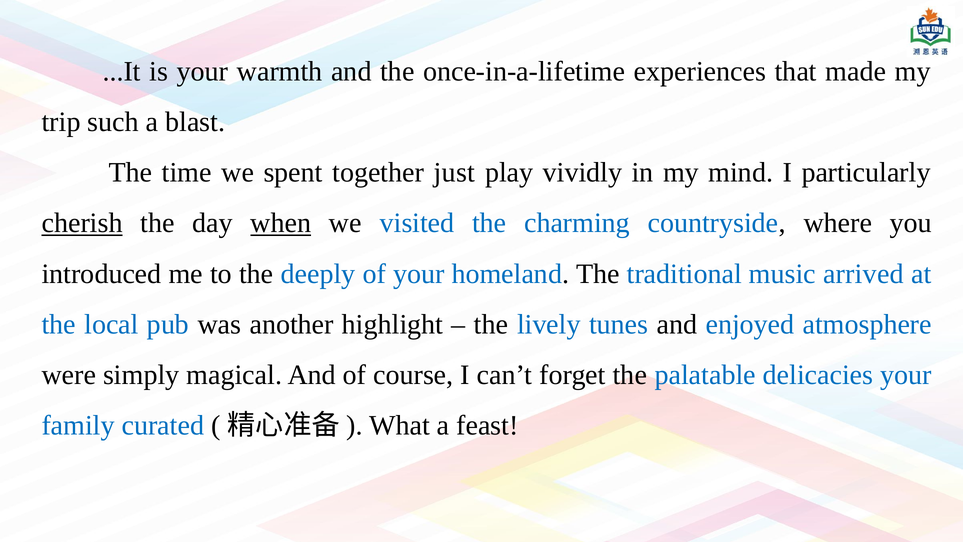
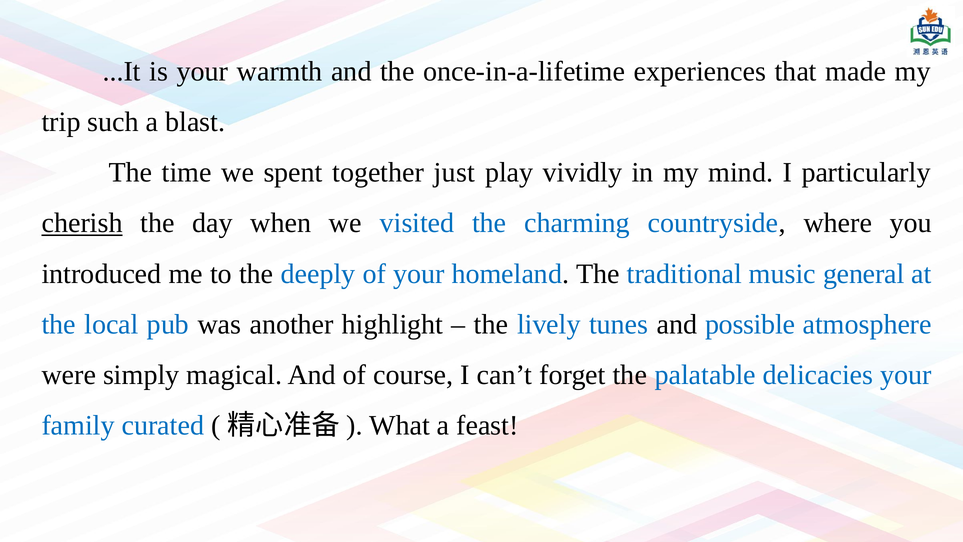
when underline: present -> none
arrived: arrived -> general
enjoyed: enjoyed -> possible
